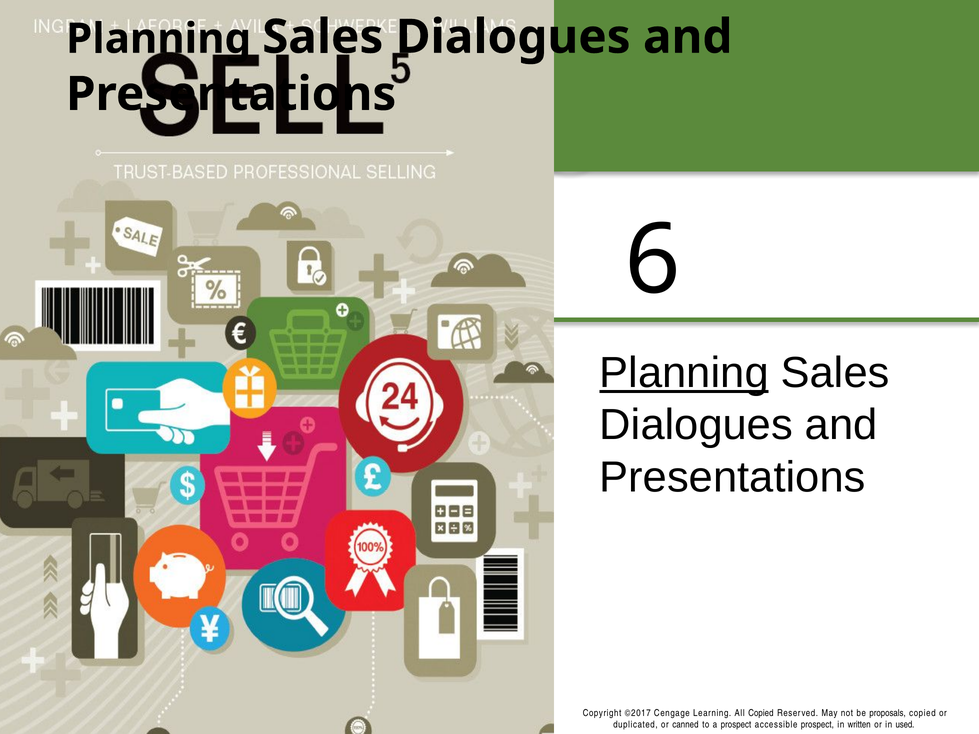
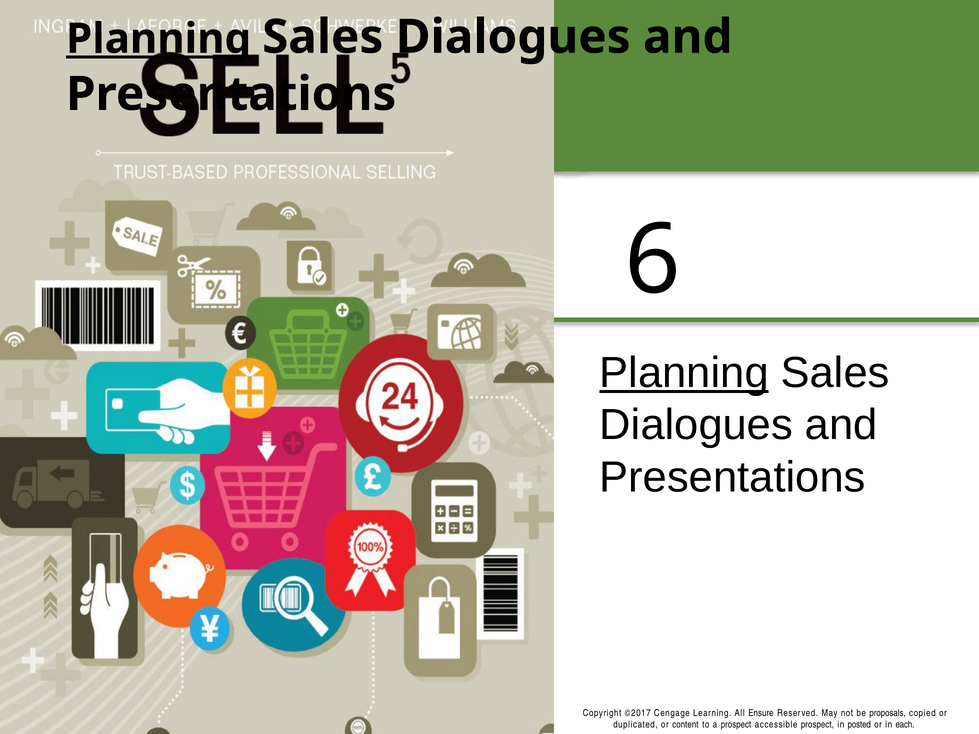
Planning at (159, 39) underline: none -> present
All Copied: Copied -> Ensure
canned: canned -> content
written: written -> posted
used: used -> each
